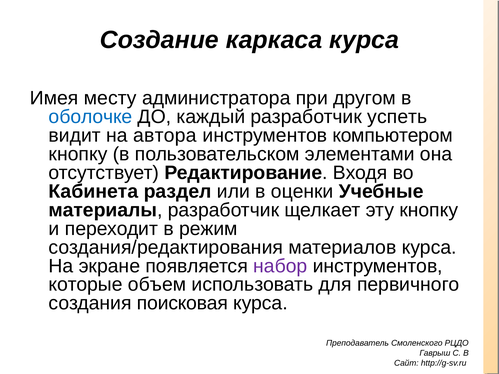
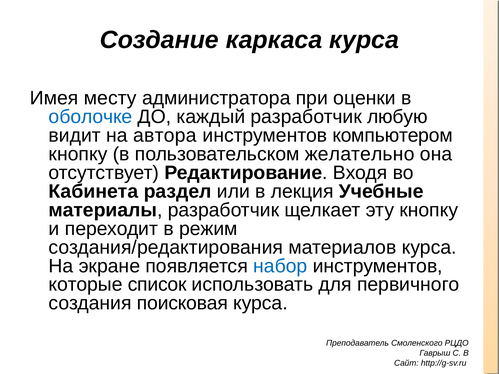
другом: другом -> оценки
успеть: успеть -> любую
элементами: элементами -> желательно
оценки: оценки -> лекция
набор colour: purple -> blue
объем: объем -> список
